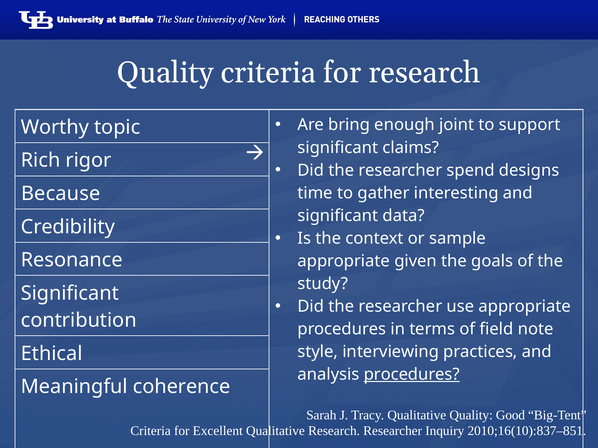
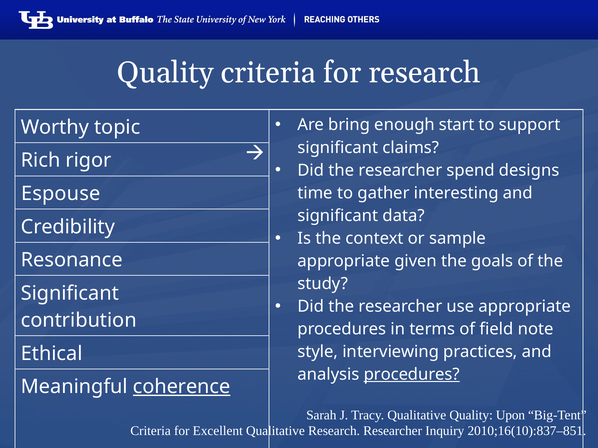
joint: joint -> start
Because: Because -> Espouse
coherence underline: none -> present
Good: Good -> Upon
